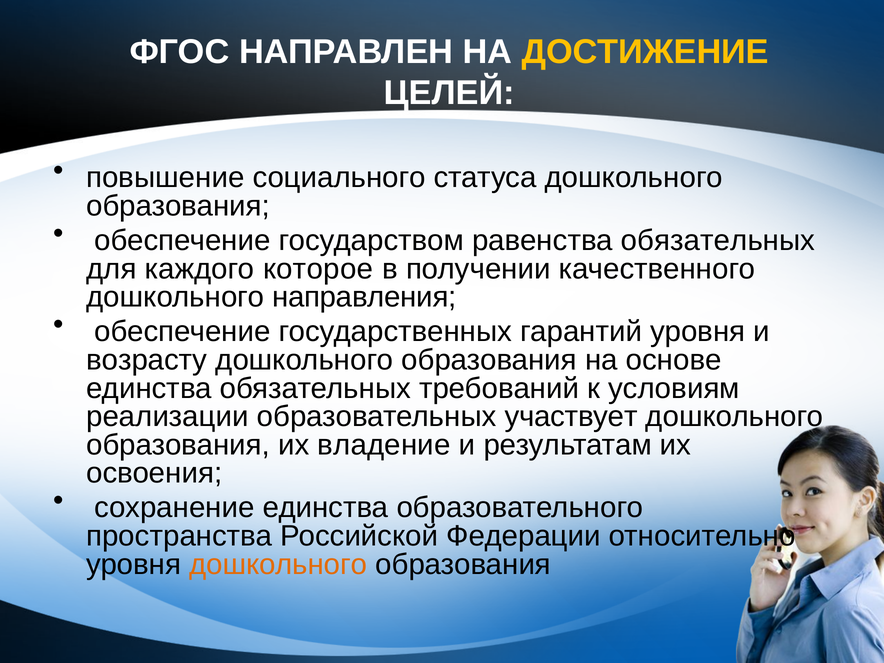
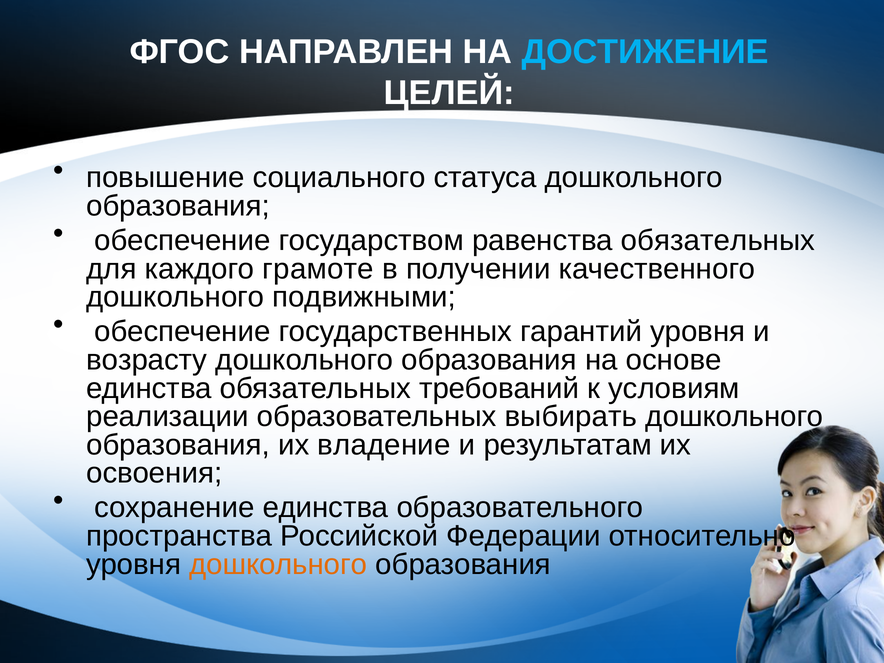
ДОСТИЖЕНИЕ colour: yellow -> light blue
которое: которое -> грамоте
направления: направления -> подвижными
участвует: участвует -> выбирать
